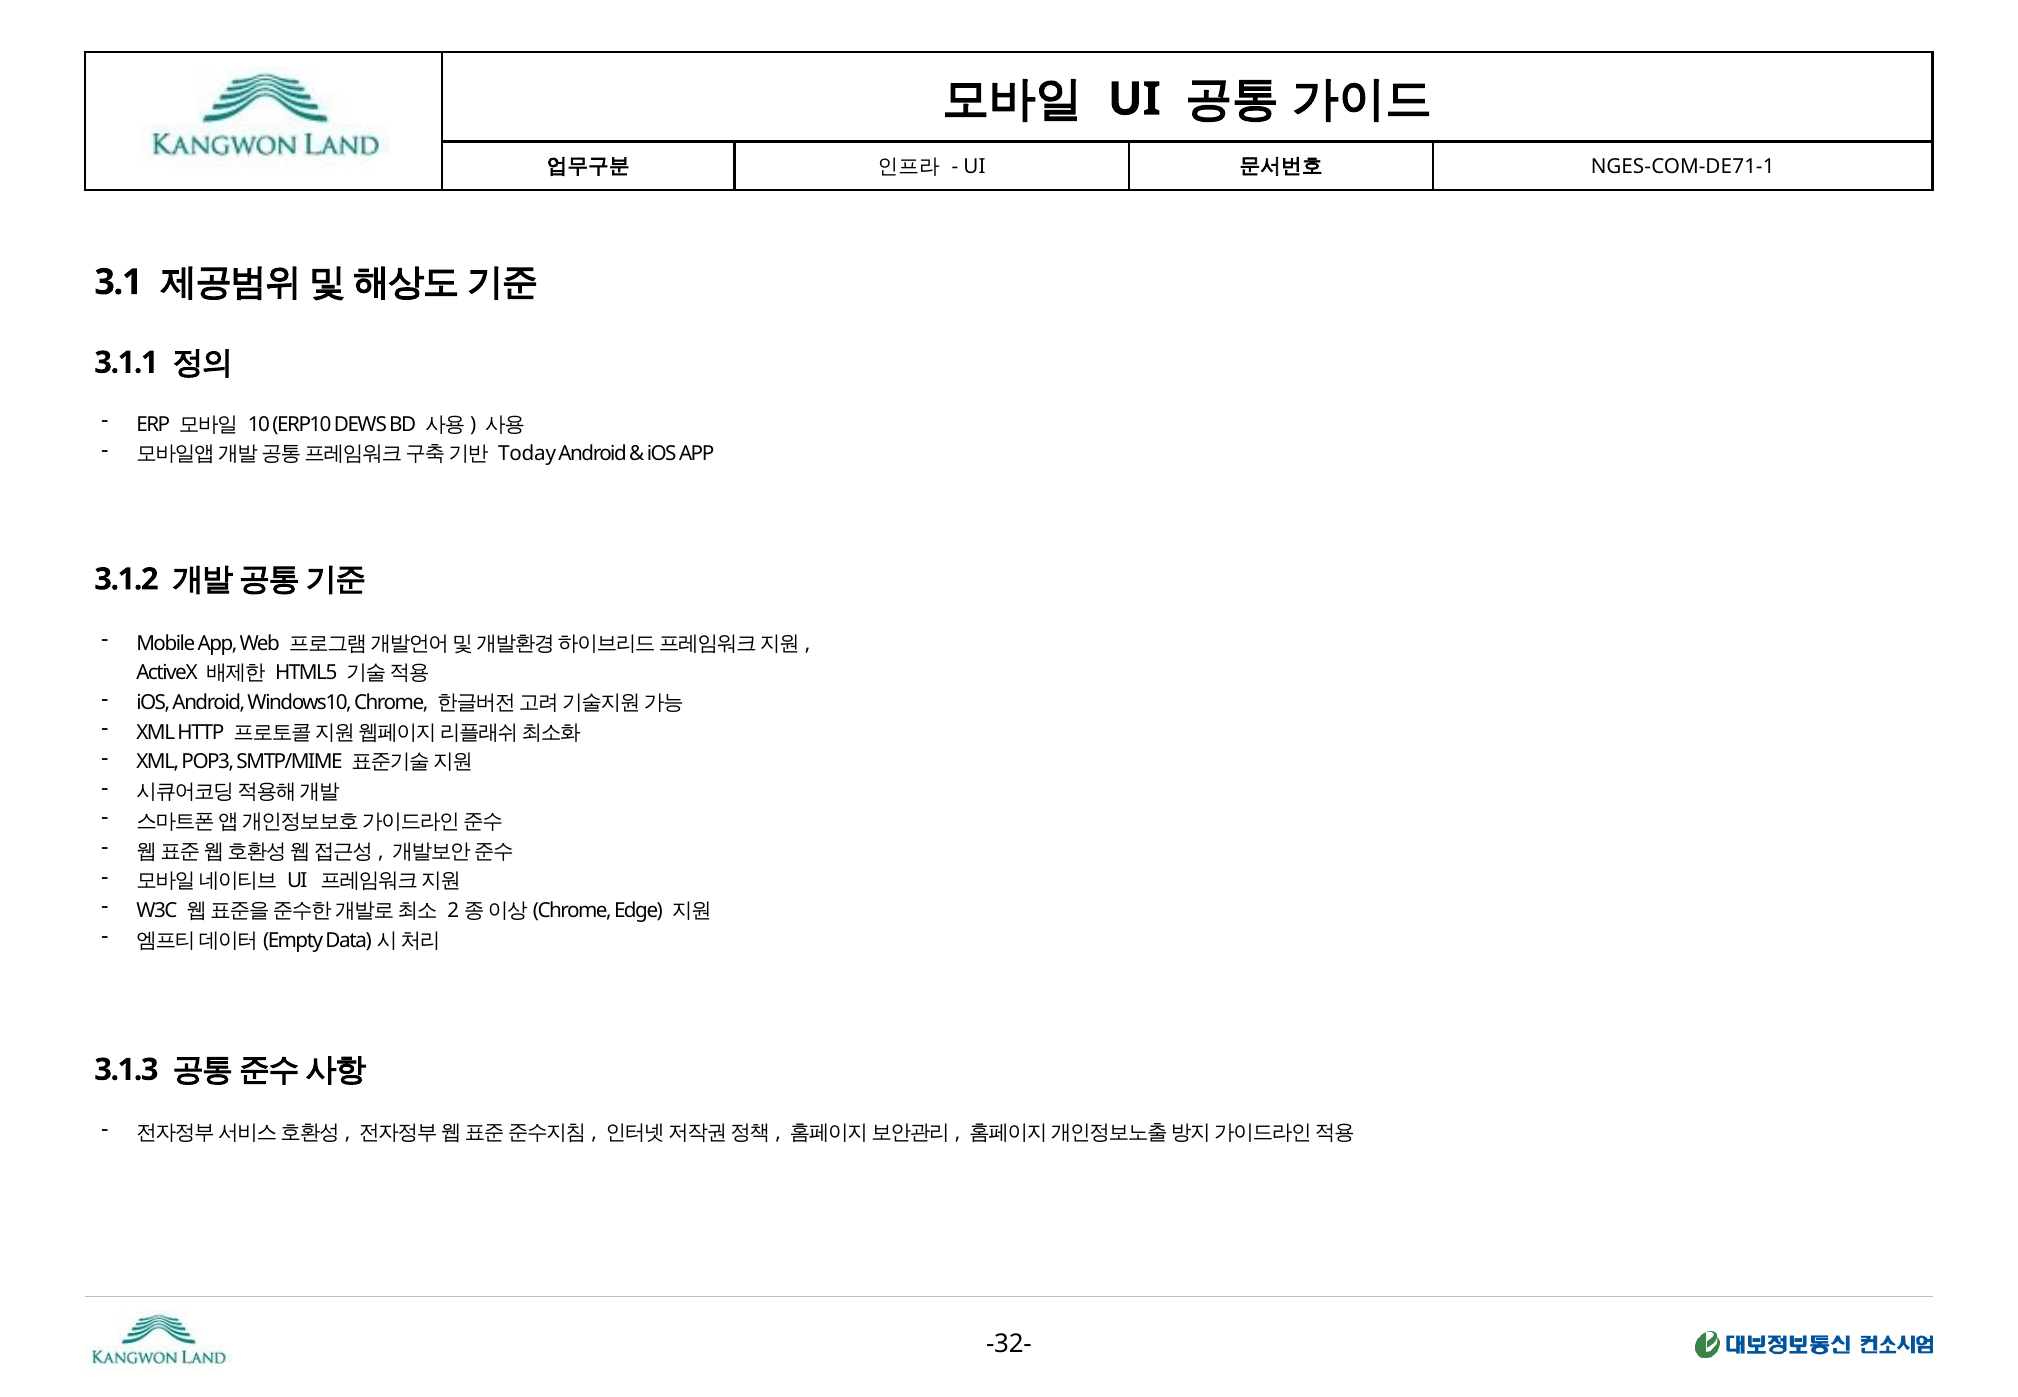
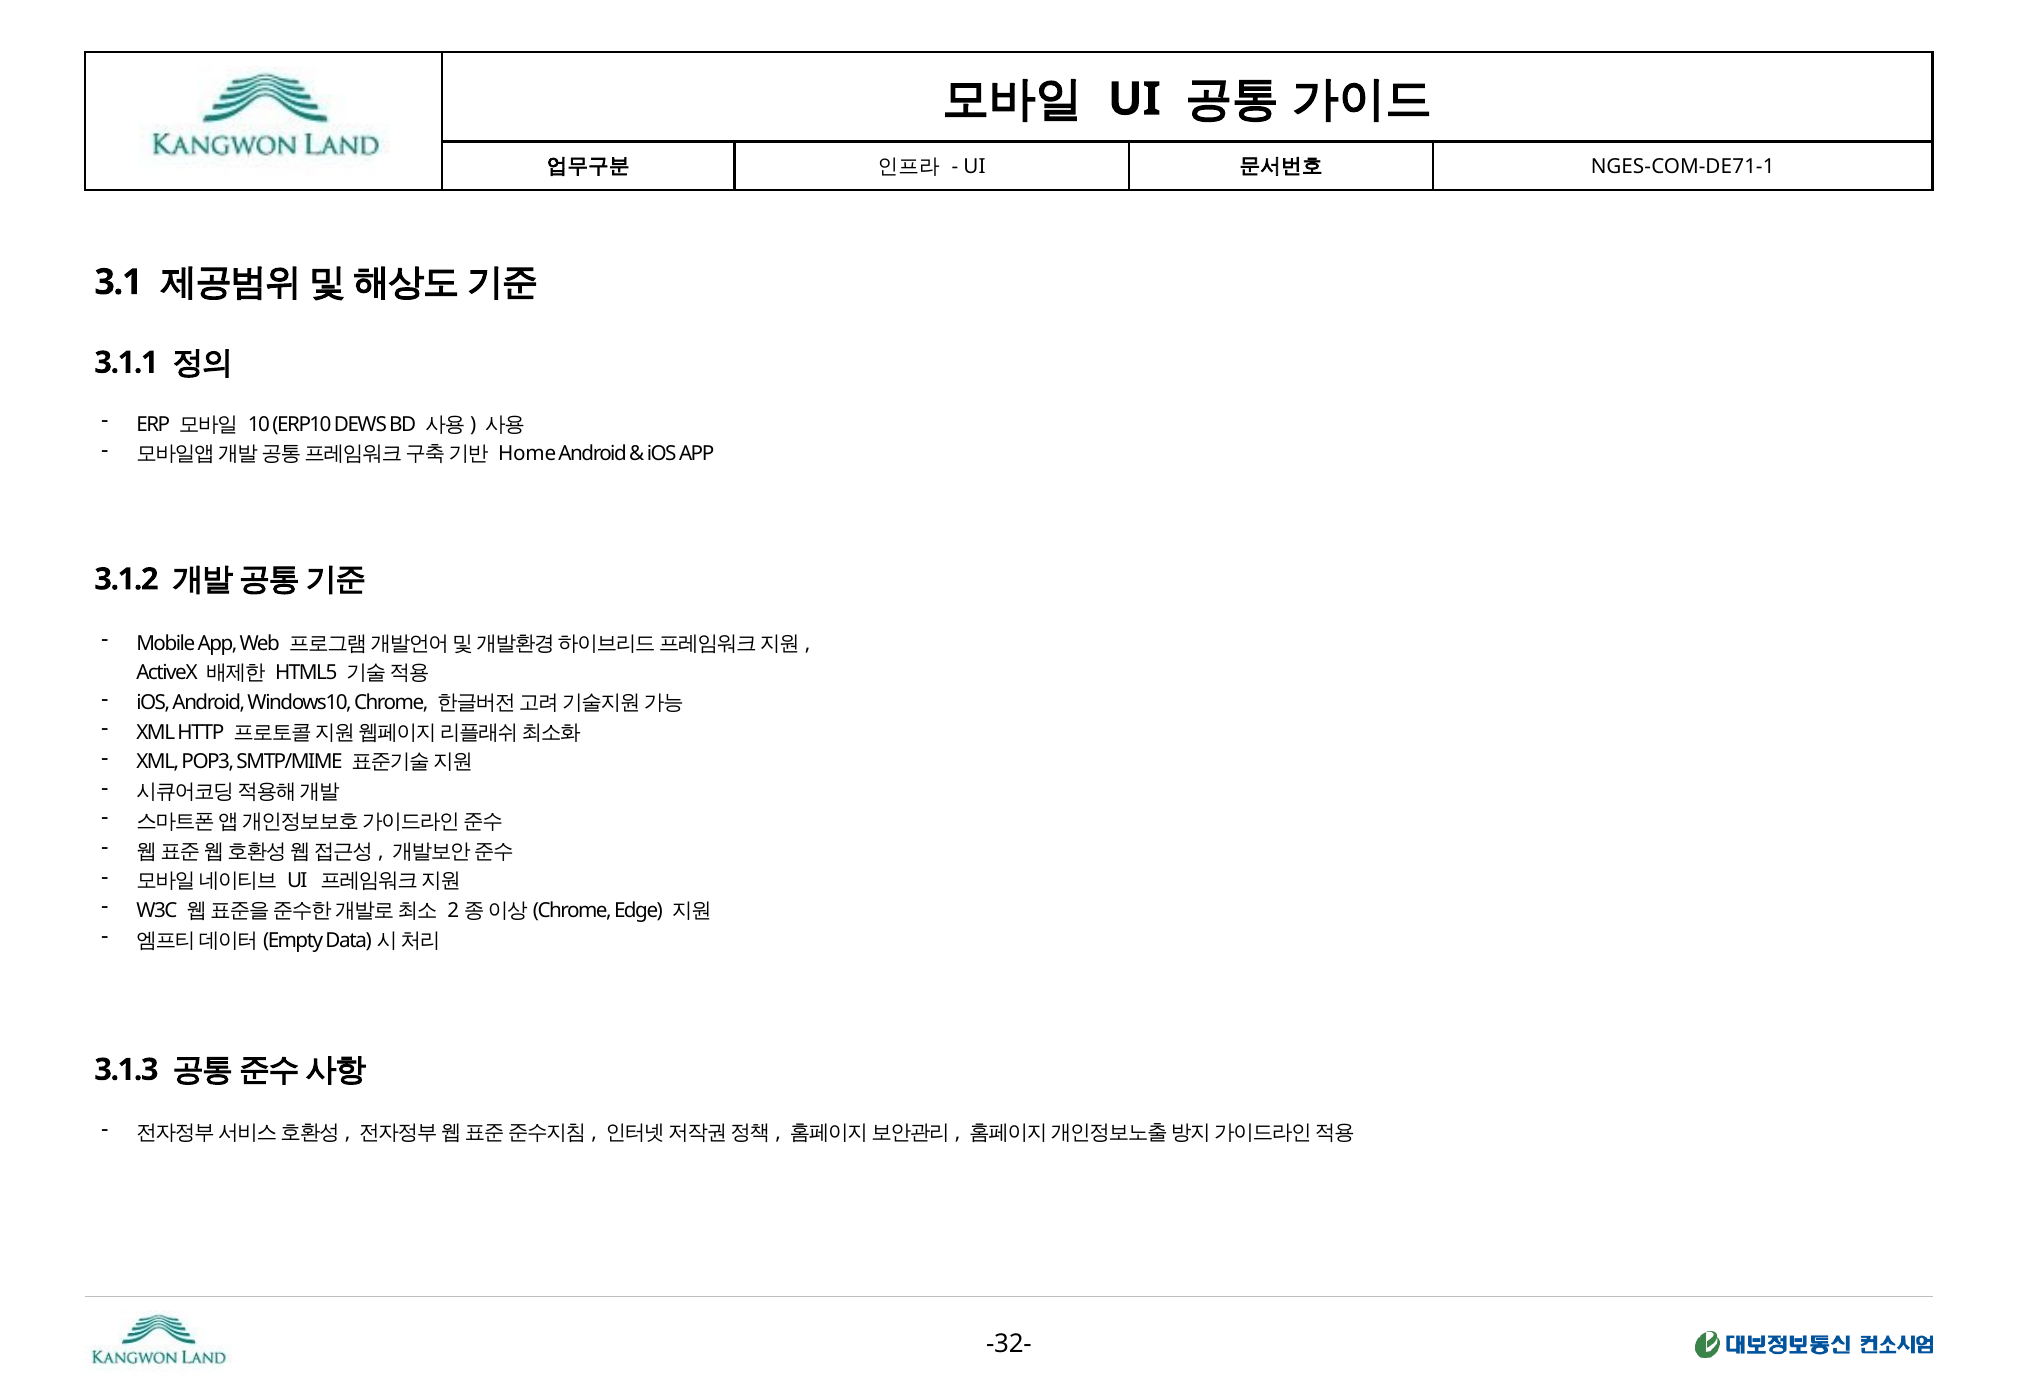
Today: Today -> Home
